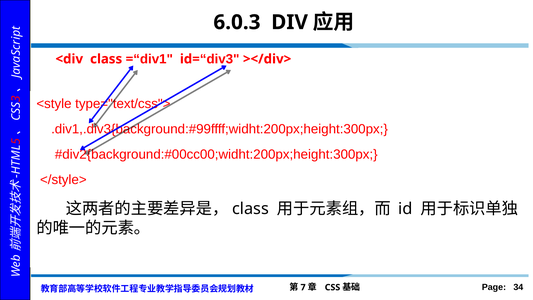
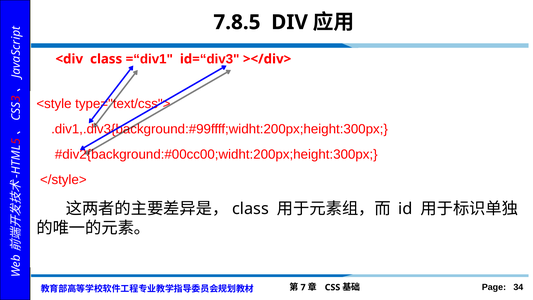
6.0.3: 6.0.3 -> 7.8.5
